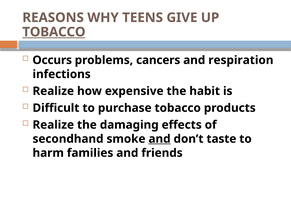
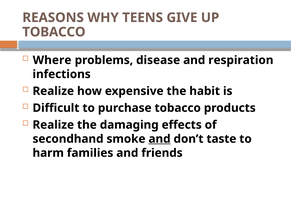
TOBACCO at (54, 32) underline: present -> none
Occurs: Occurs -> Where
cancers: cancers -> disease
